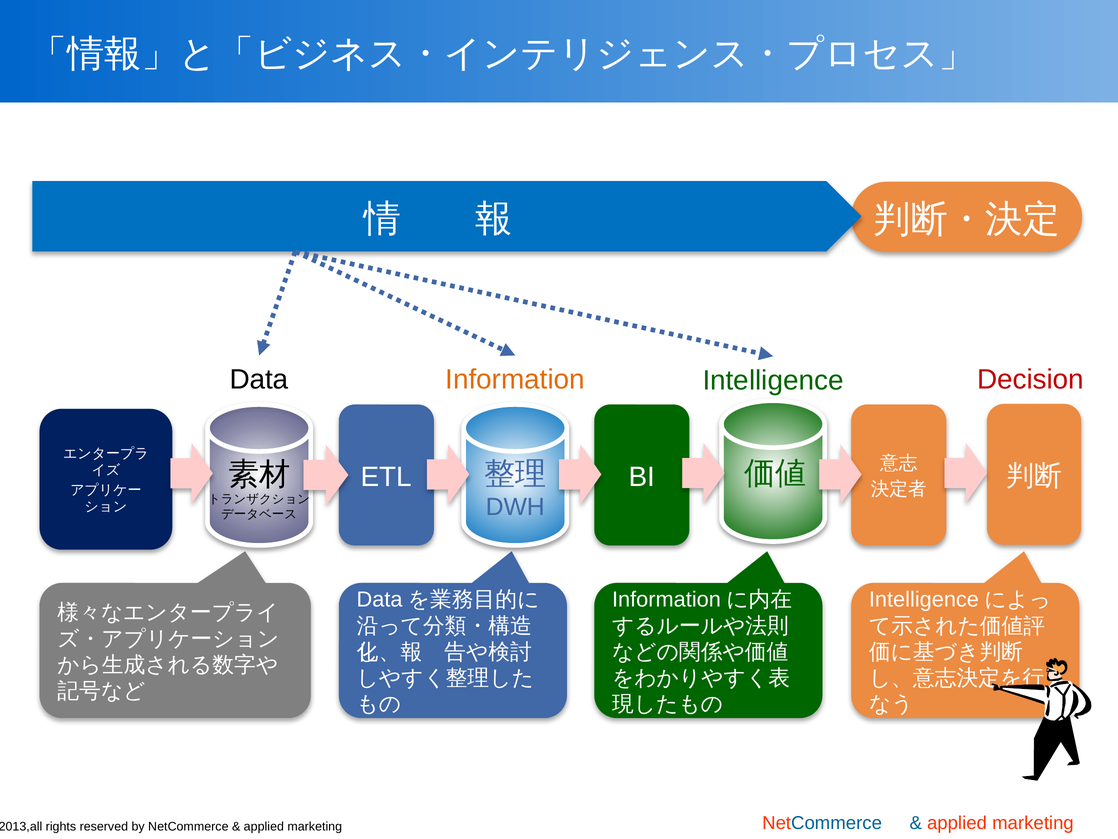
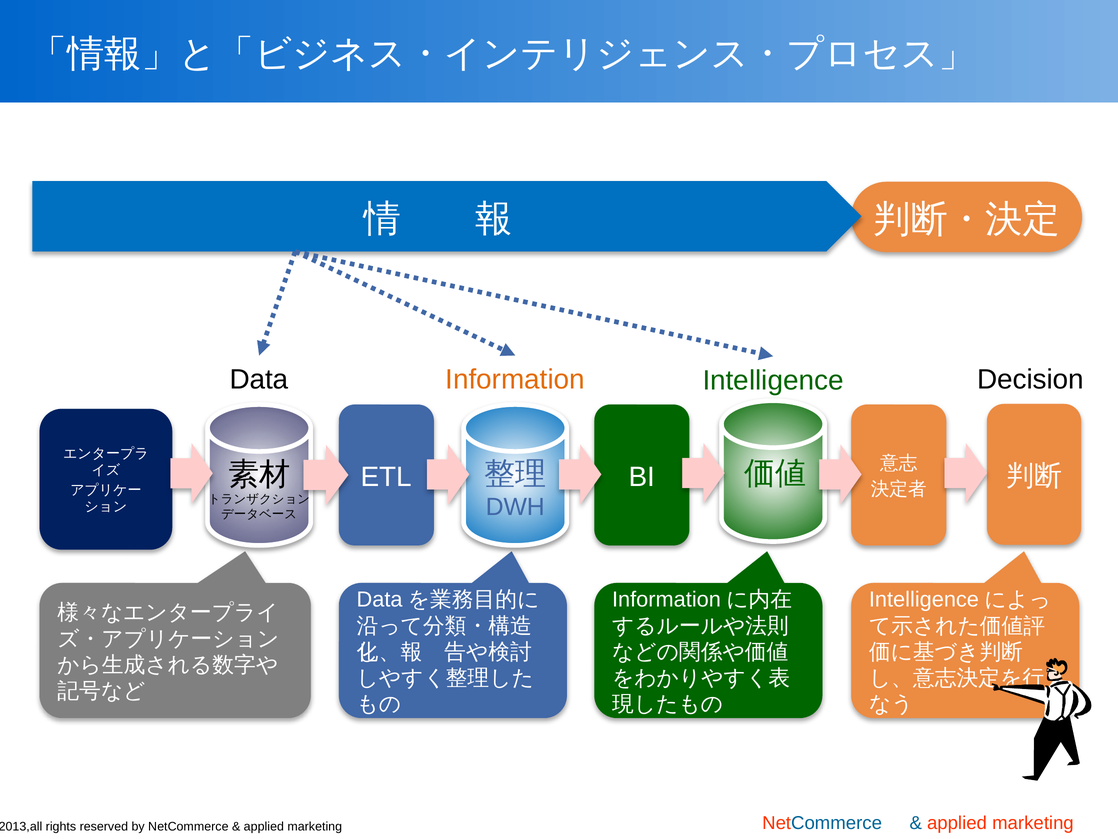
Decision colour: red -> black
